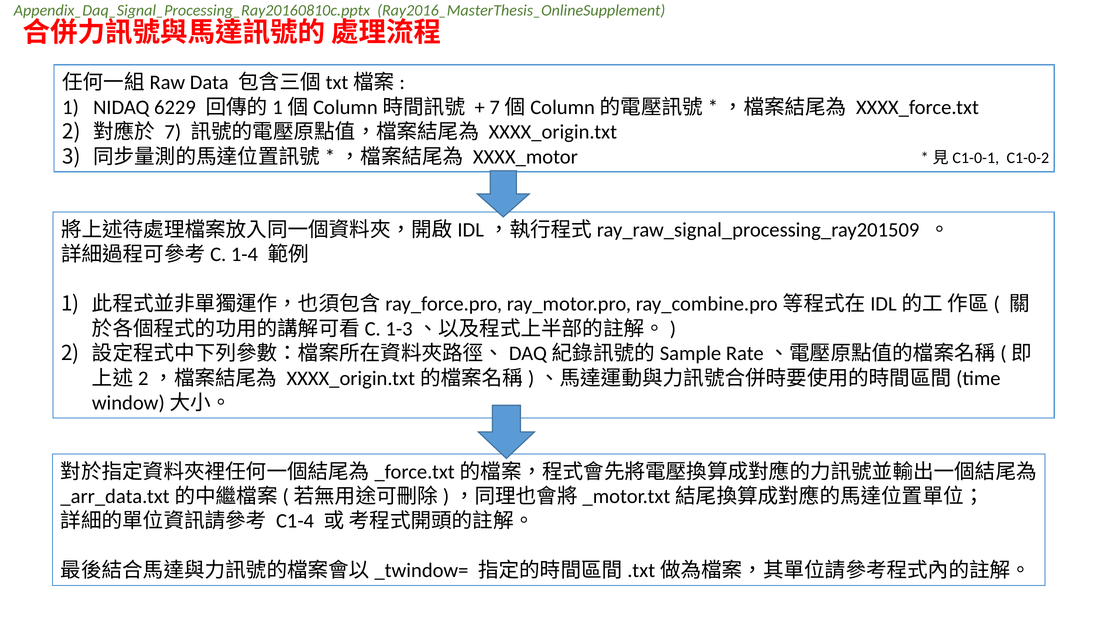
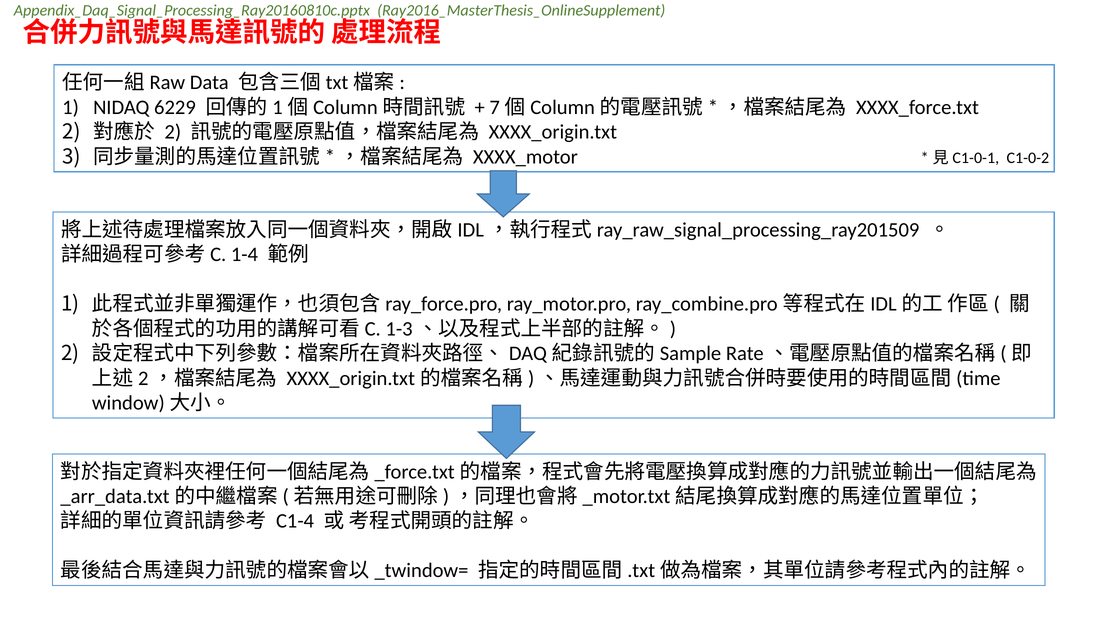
7 at (173, 132): 7 -> 2
